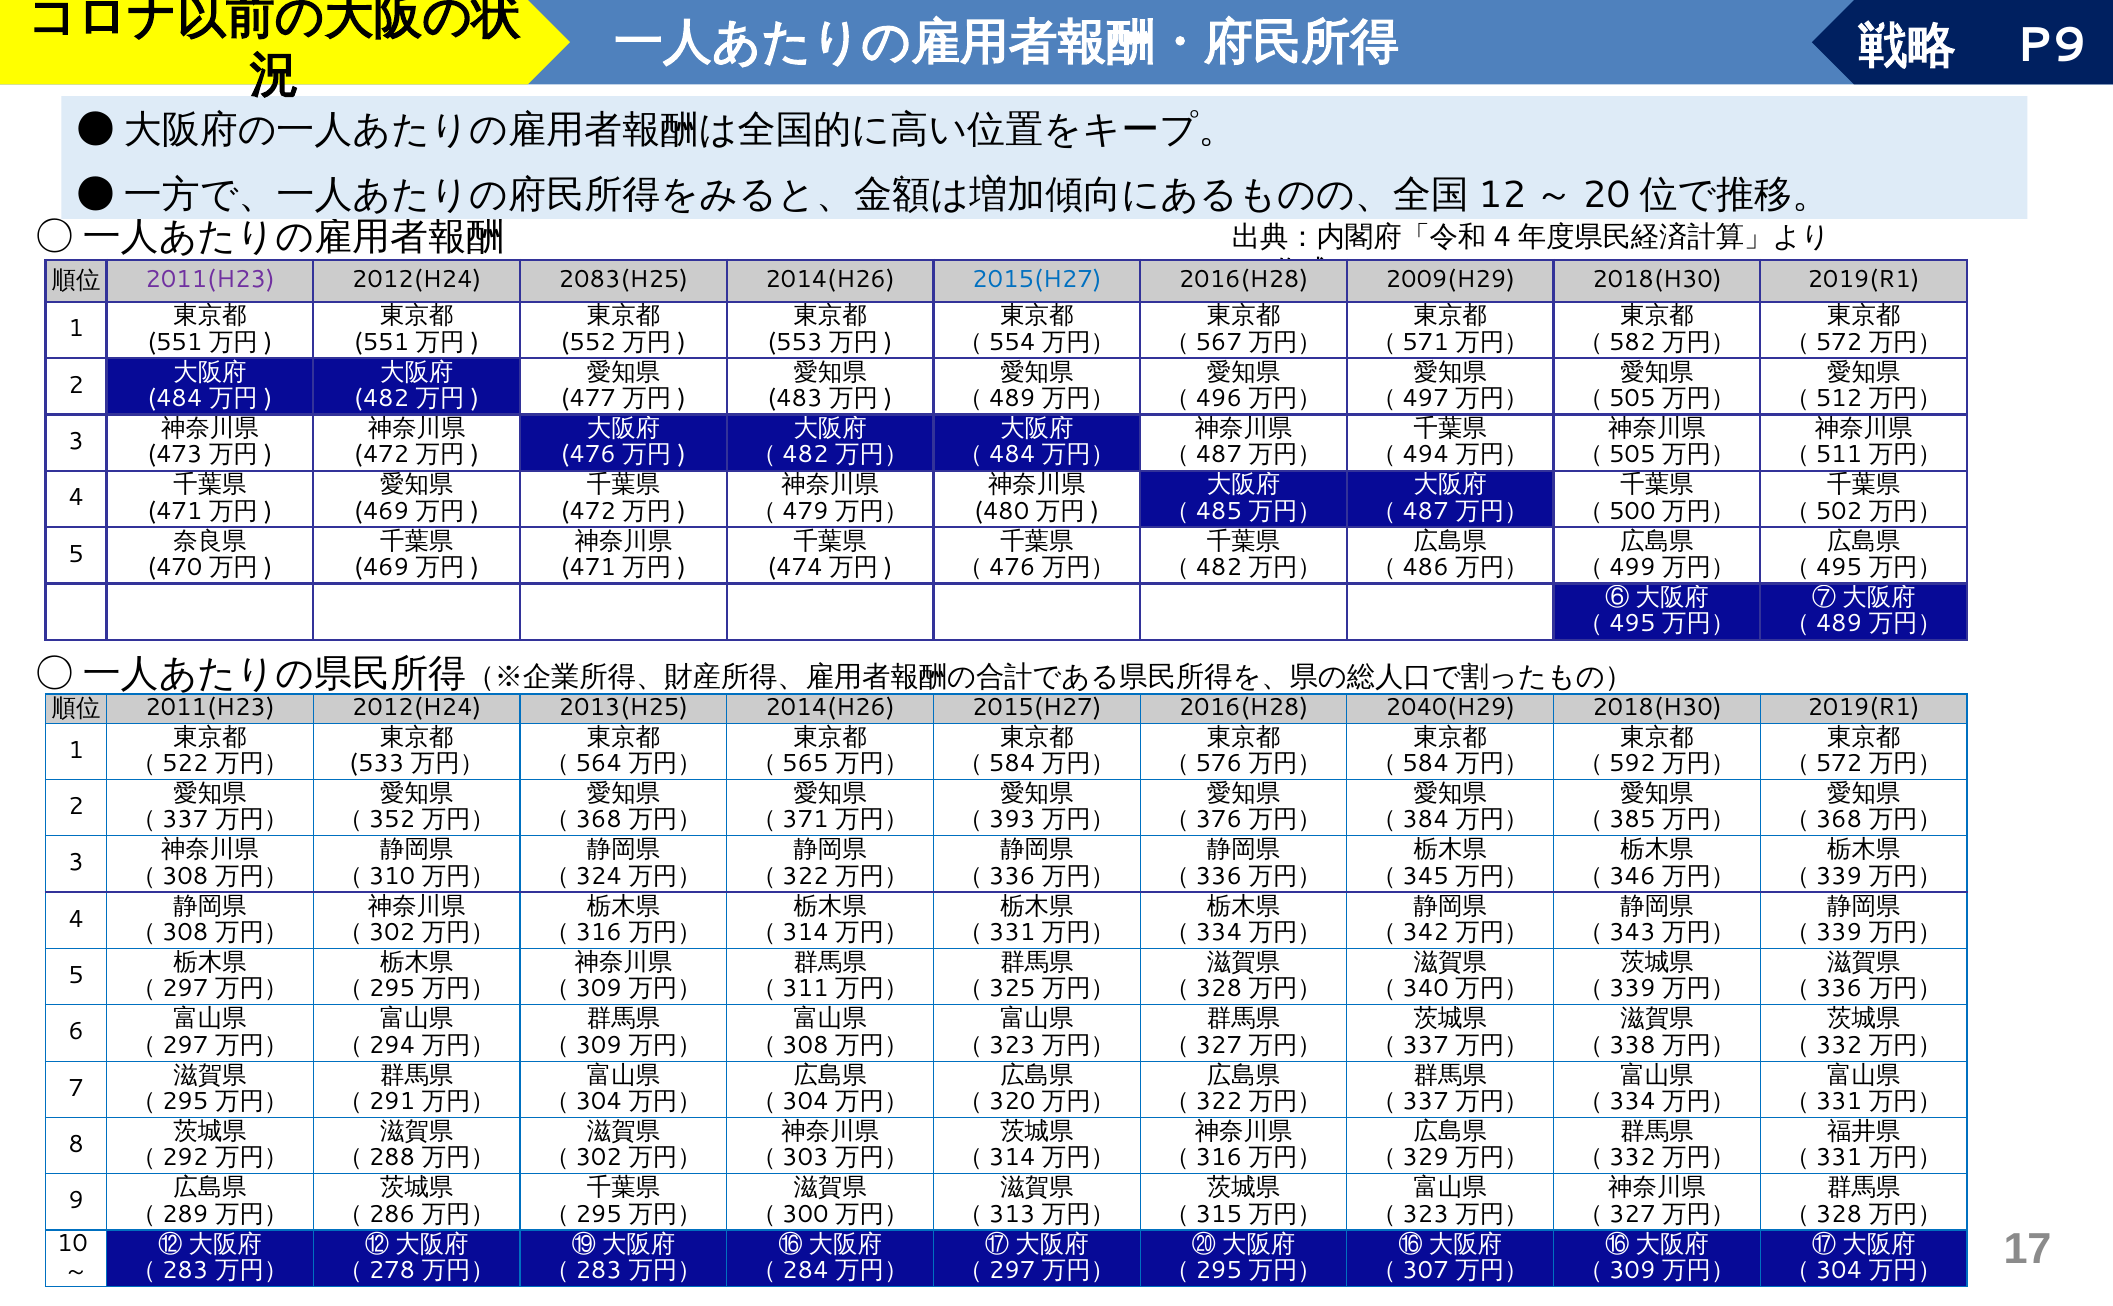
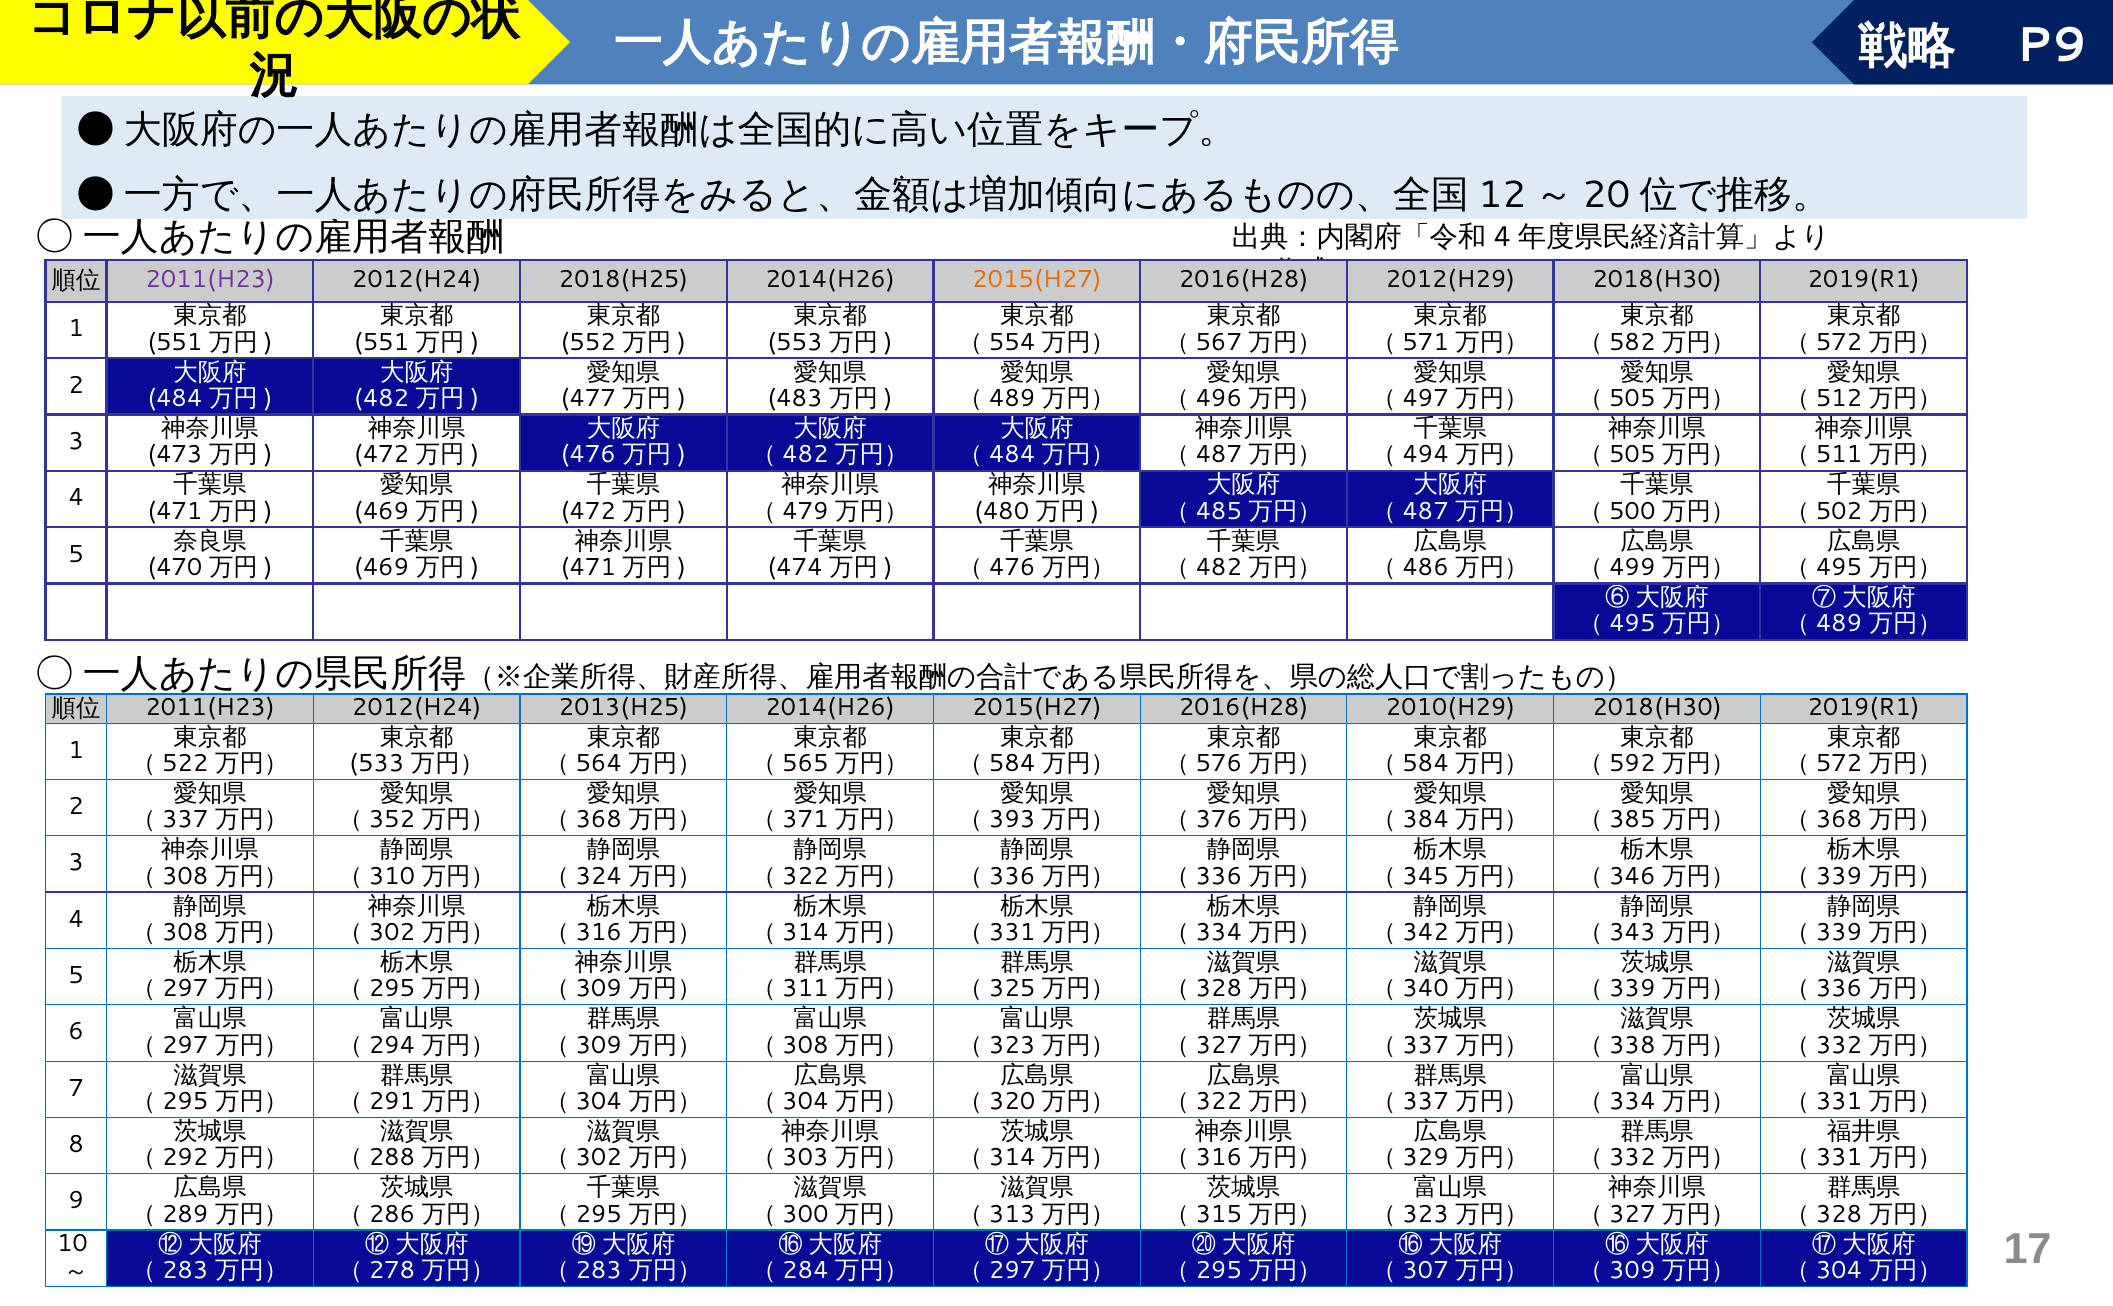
2083(H25: 2083(H25 -> 2018(H25
2015(H27 at (1037, 279) colour: blue -> orange
2009(H29: 2009(H29 -> 2012(H29
2040(H29: 2040(H29 -> 2010(H29
